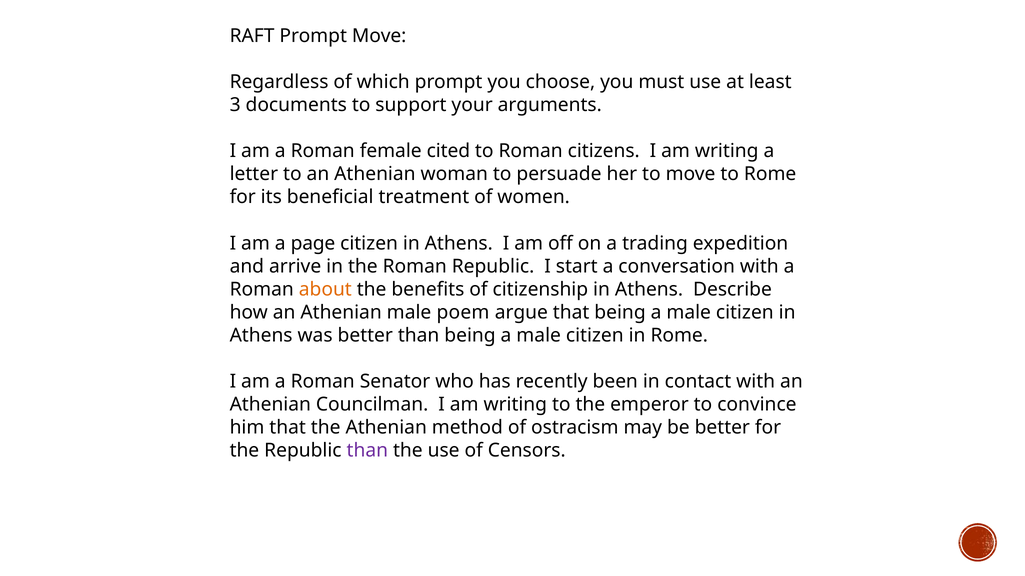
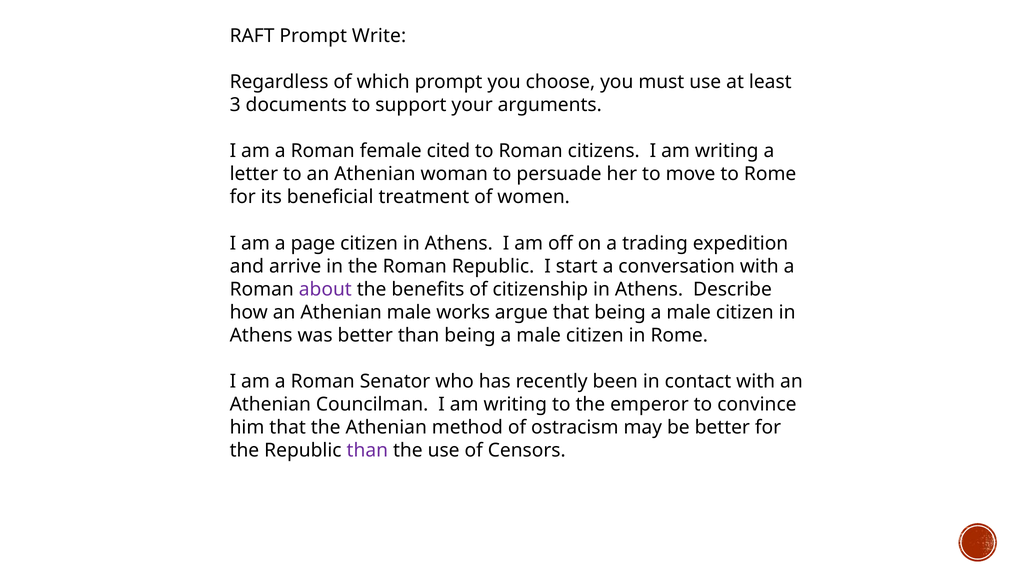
Prompt Move: Move -> Write
about colour: orange -> purple
poem: poem -> works
